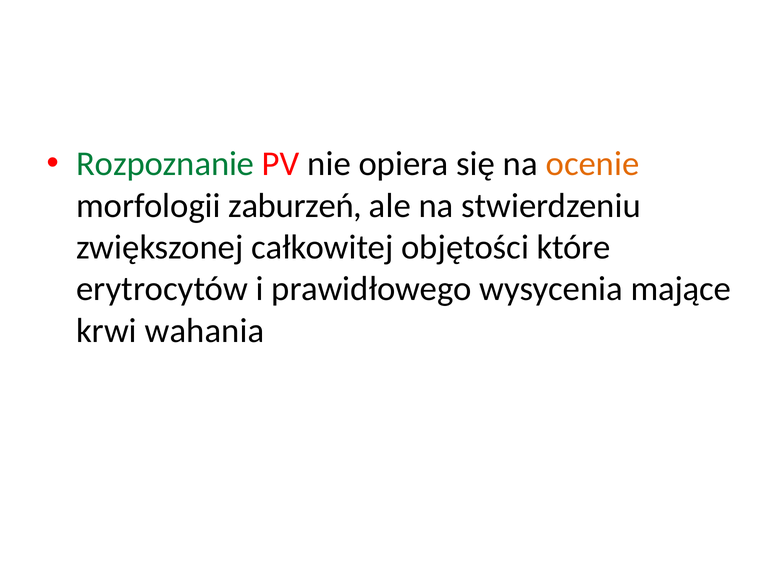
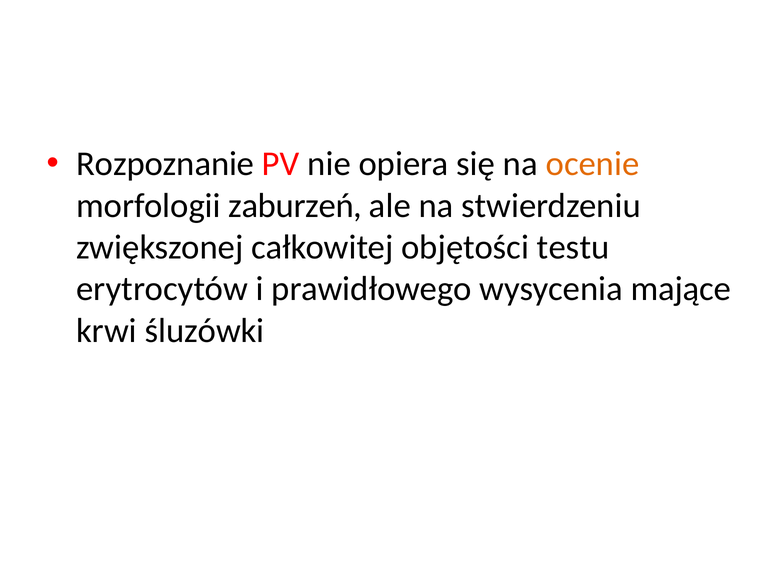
Rozpoznanie colour: green -> black
które: które -> testu
wahania: wahania -> śluzówki
